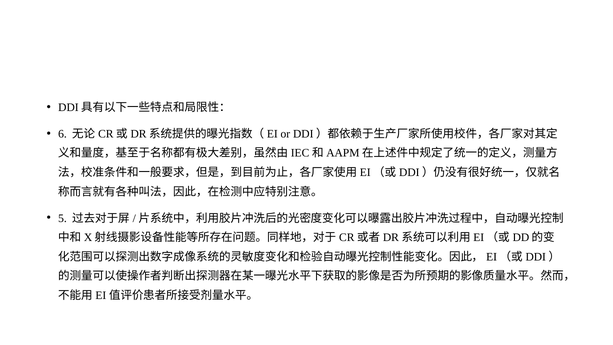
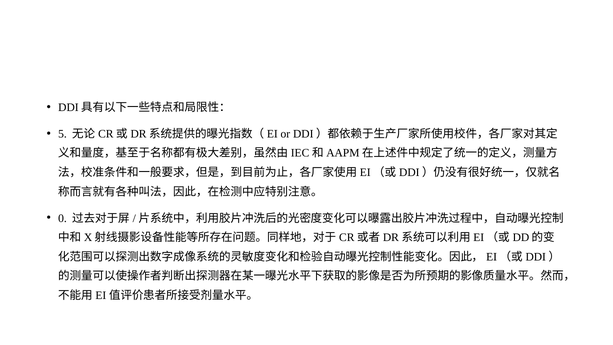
6: 6 -> 5
5: 5 -> 0
